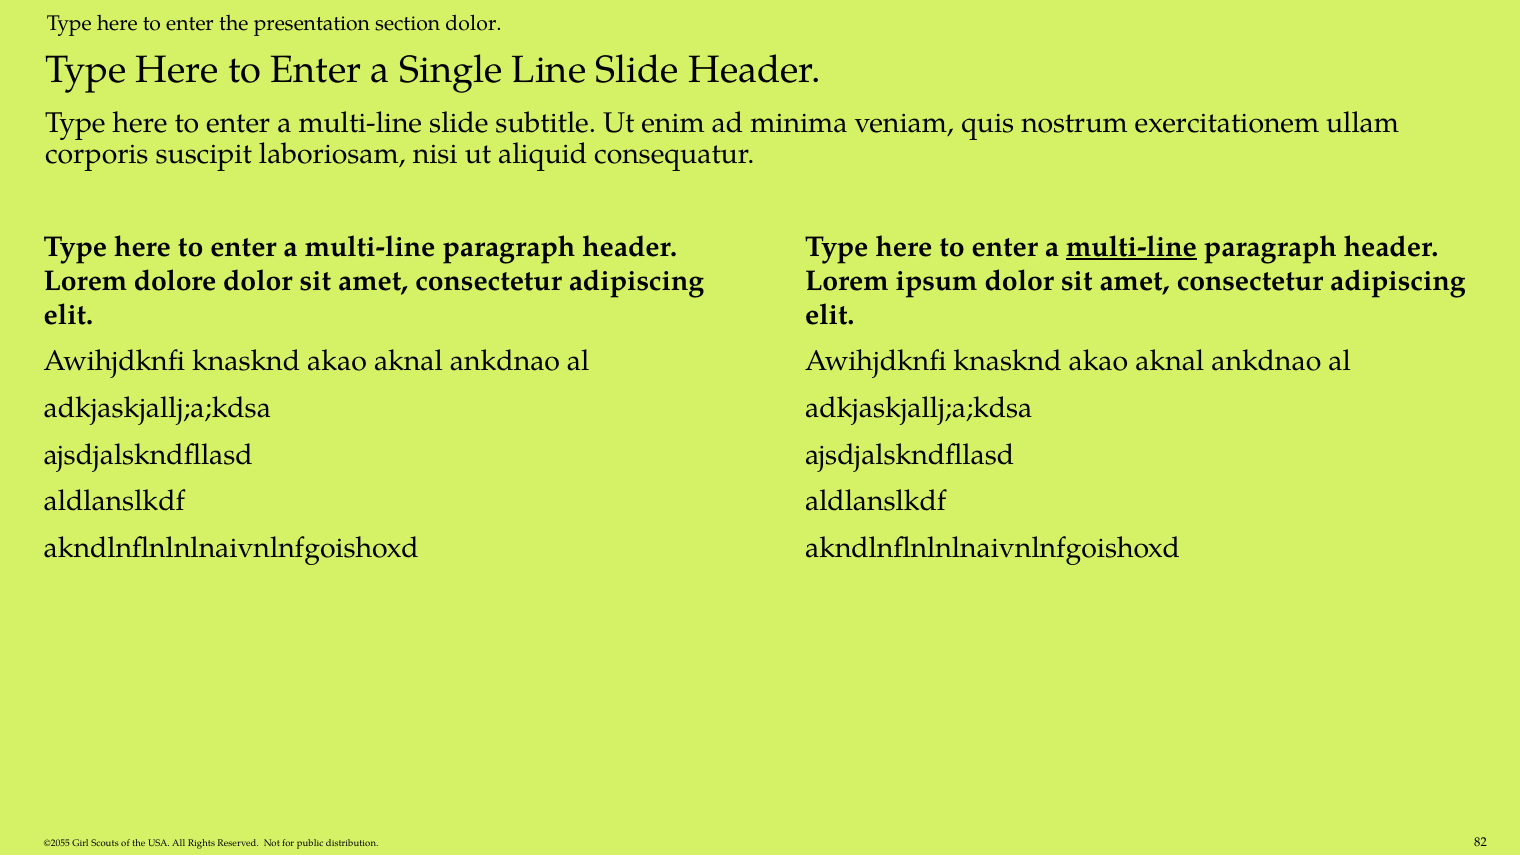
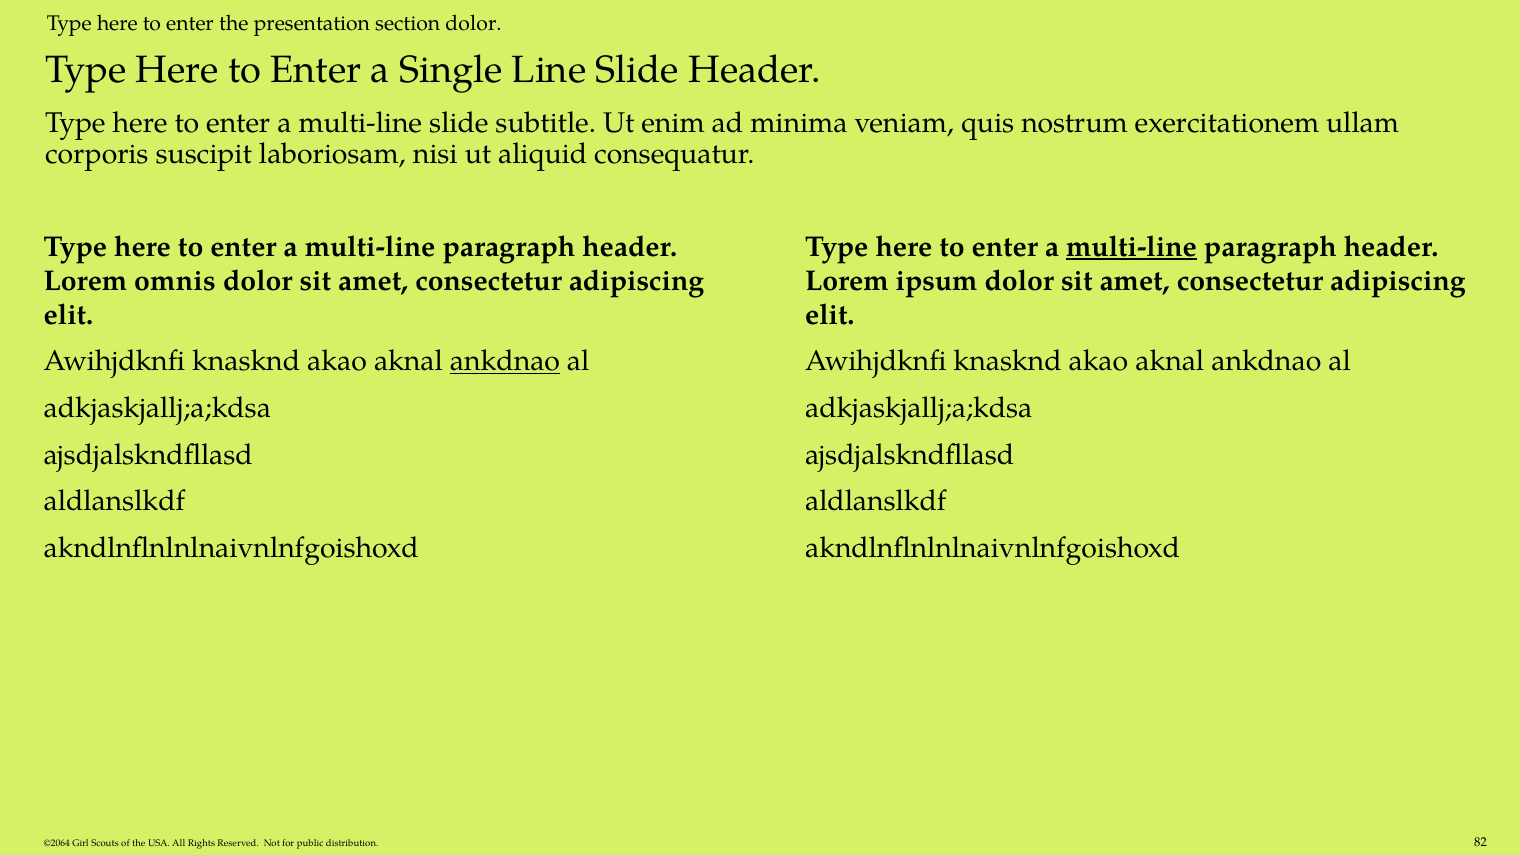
dolore: dolore -> omnis
ankdnao at (505, 361) underline: none -> present
©2055: ©2055 -> ©2064
